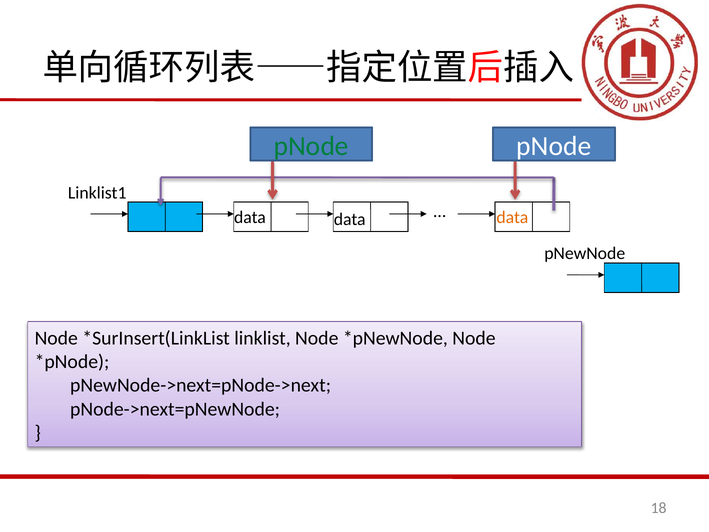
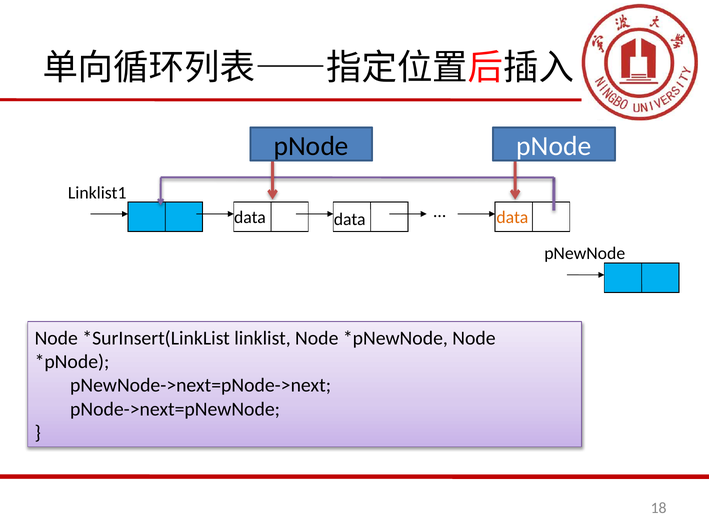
pNode at (311, 146) colour: green -> black
